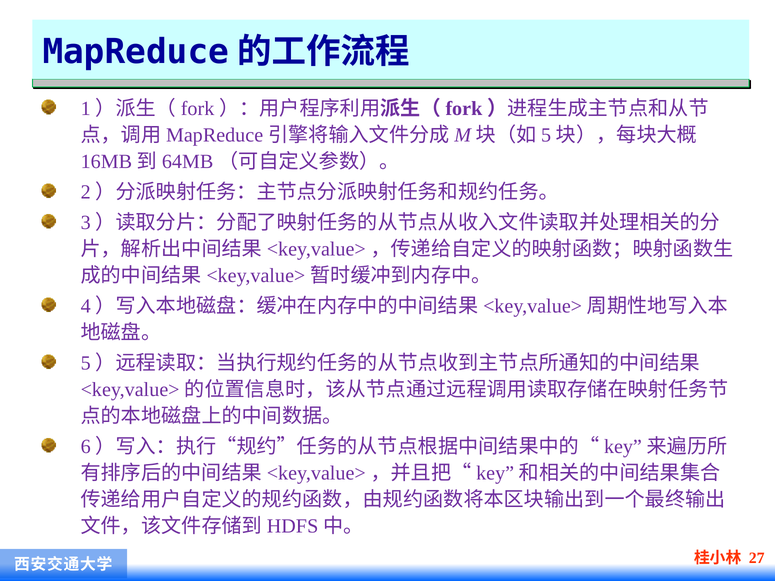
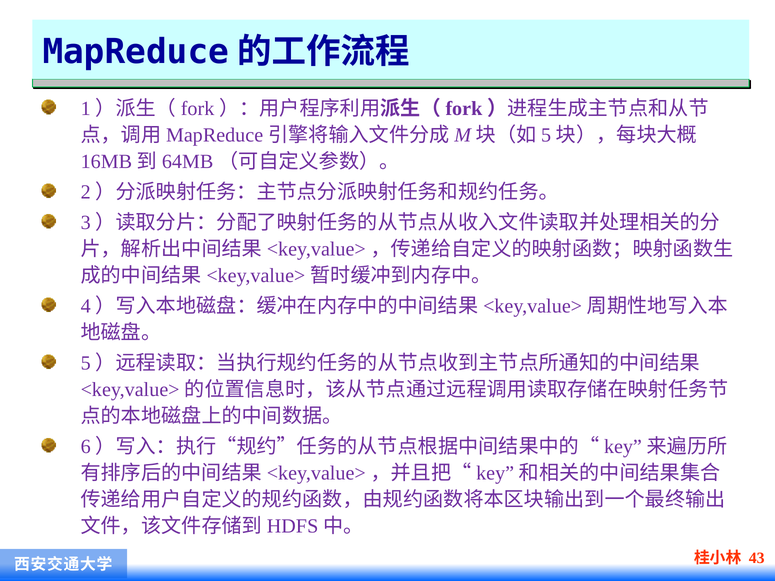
27: 27 -> 43
